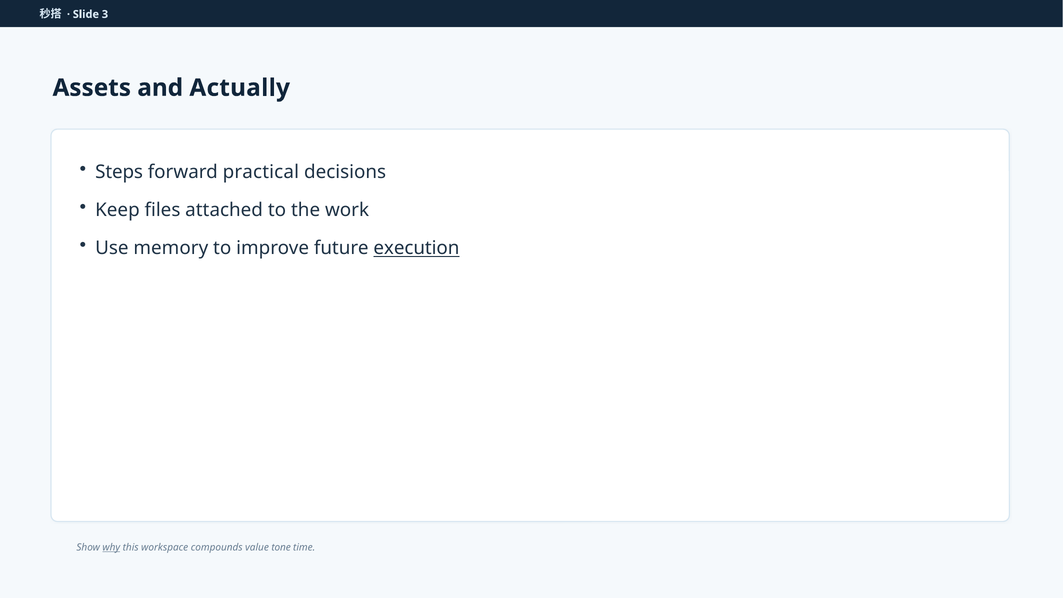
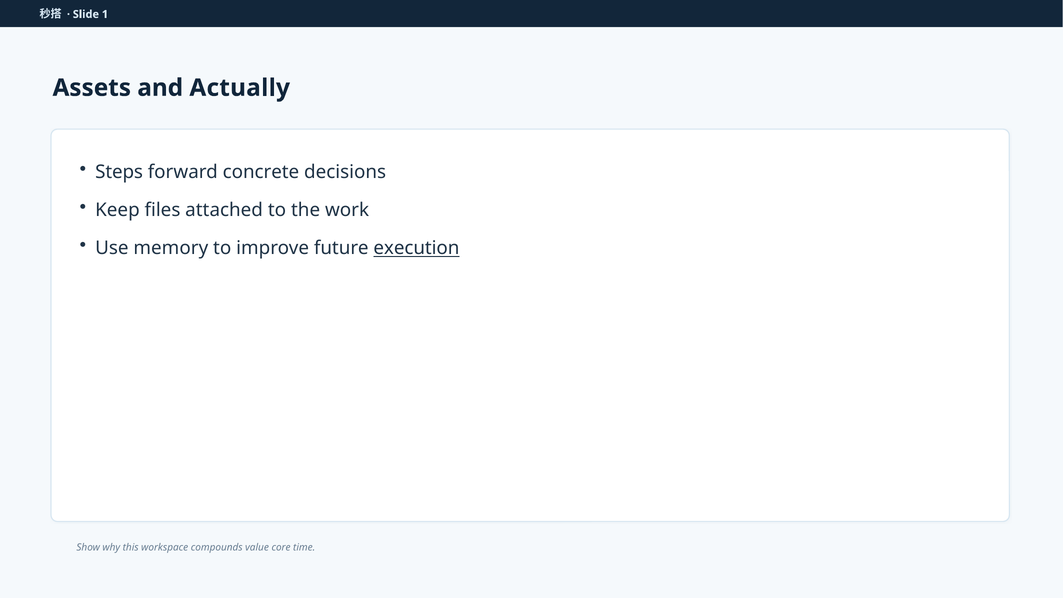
3: 3 -> 1
practical: practical -> concrete
why underline: present -> none
tone: tone -> core
